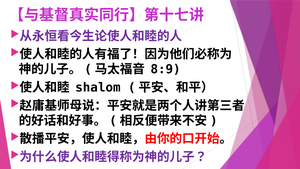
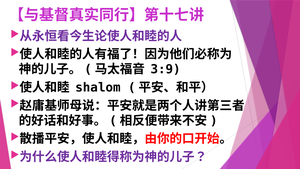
8:9: 8:9 -> 3:9
